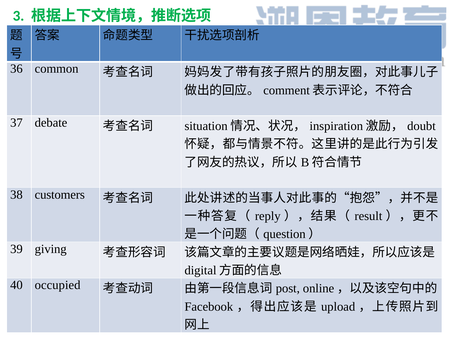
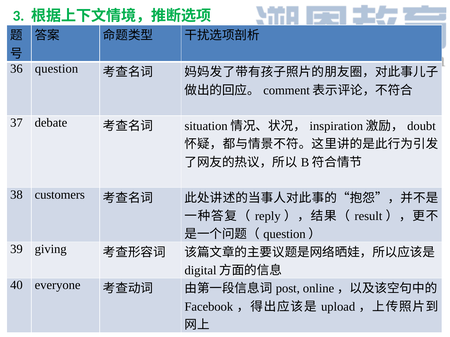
common: common -> question
occupied: occupied -> everyone
